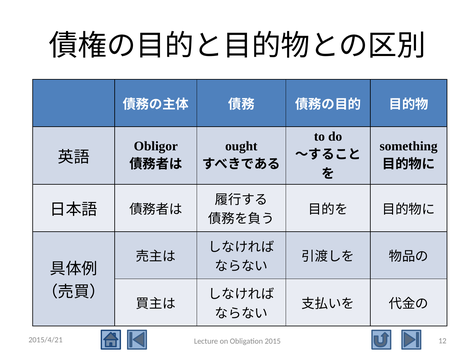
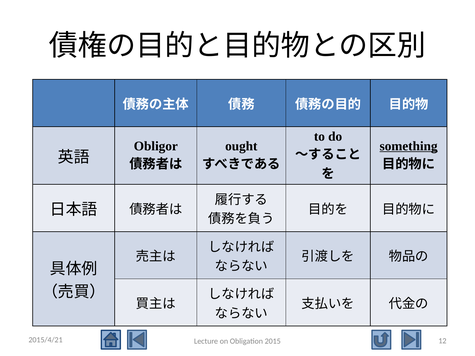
something underline: none -> present
